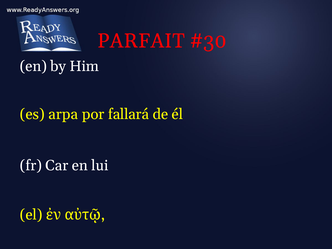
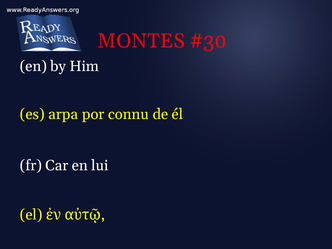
PARFAIT: PARFAIT -> MONTES
fallará: fallará -> connu
